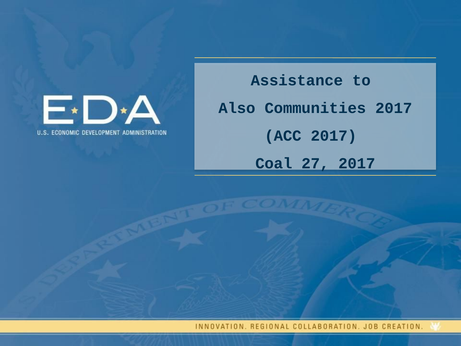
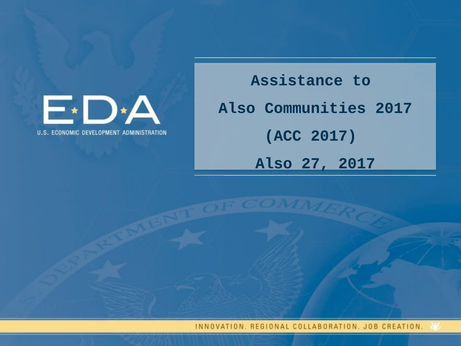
Coal at (274, 163): Coal -> Also
